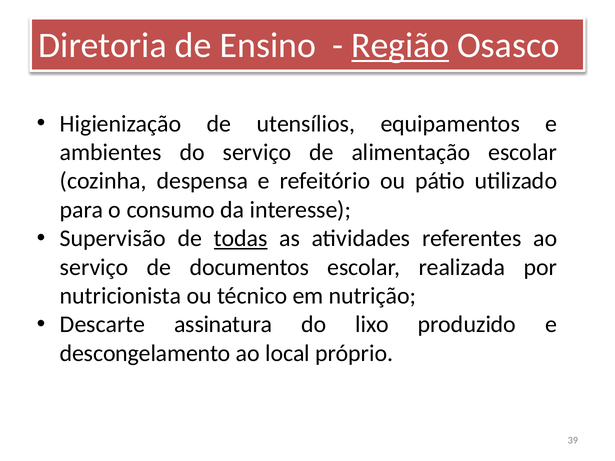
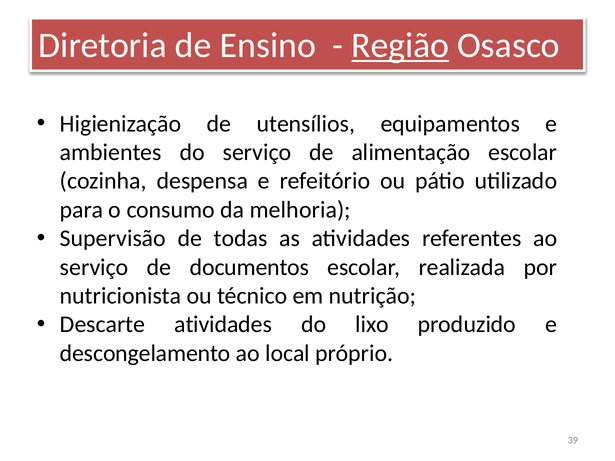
interesse: interesse -> melhoria
todas underline: present -> none
Descarte assinatura: assinatura -> atividades
